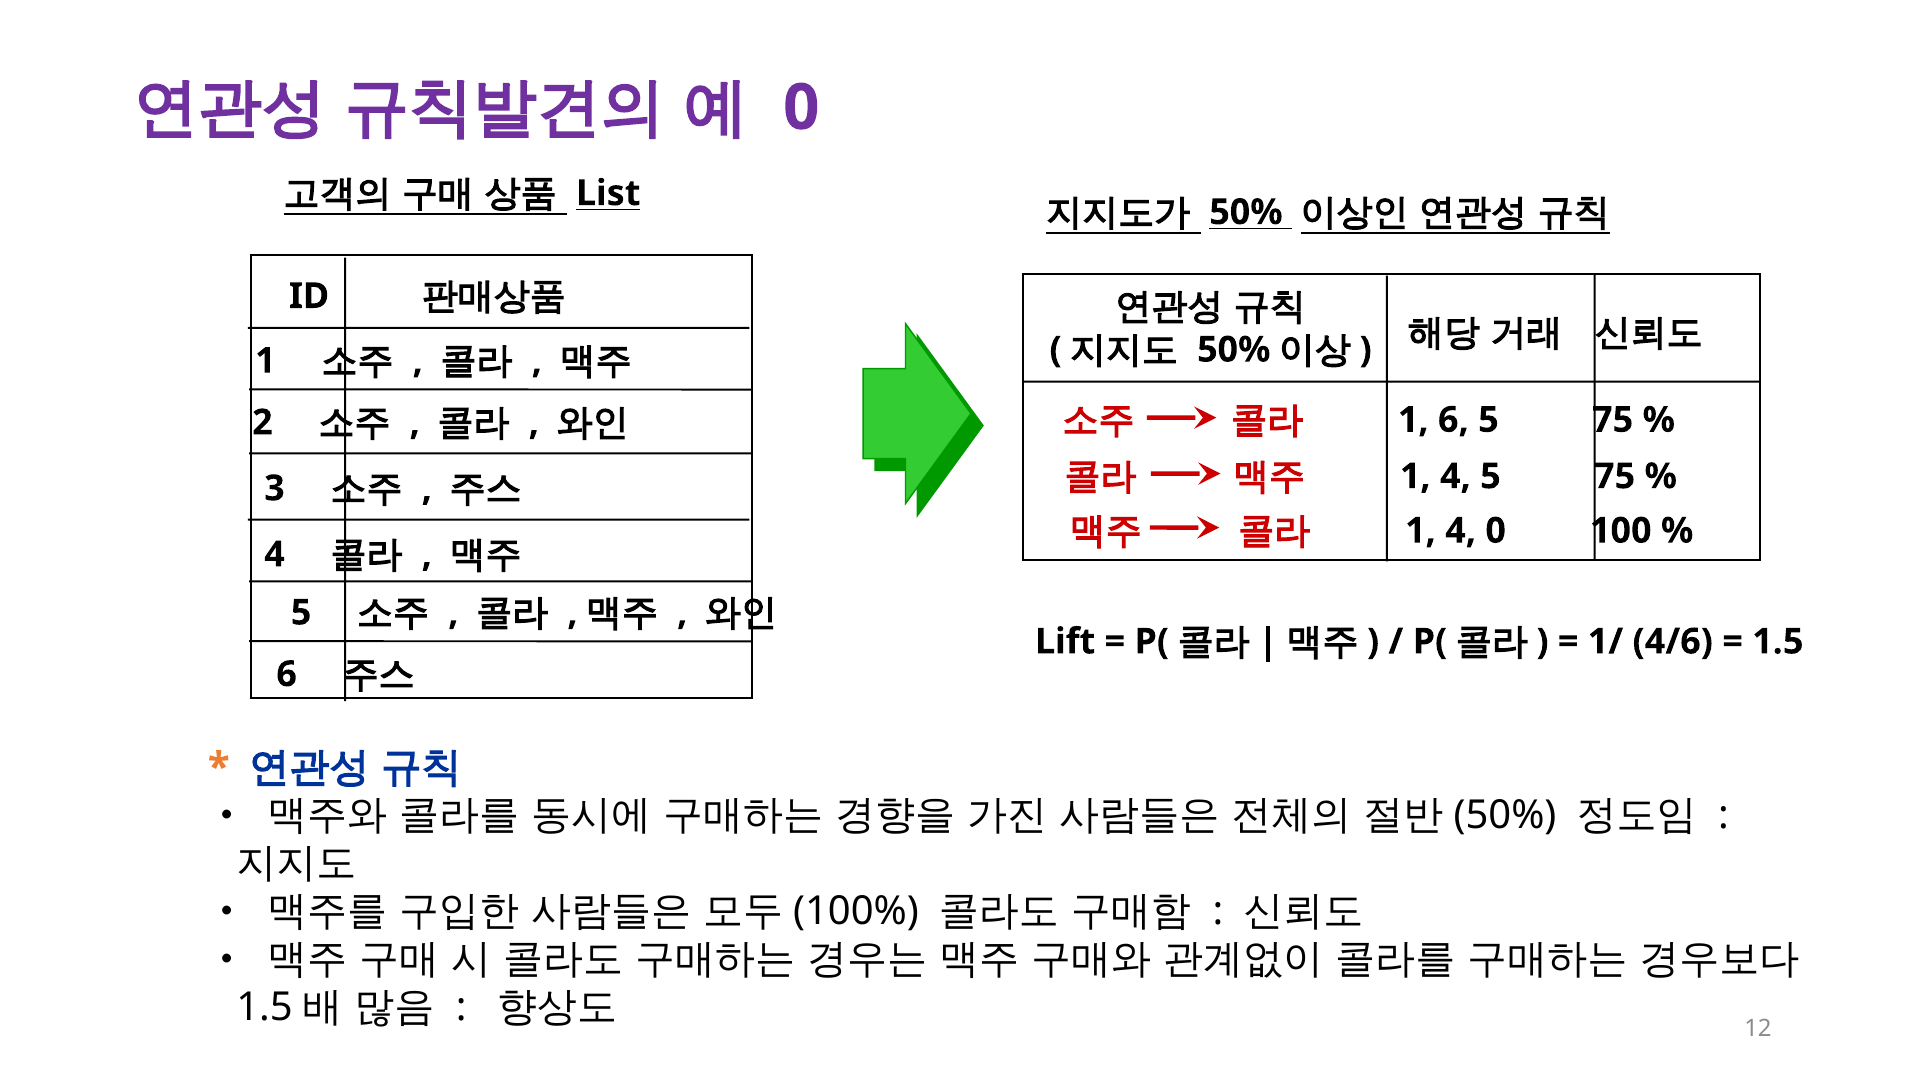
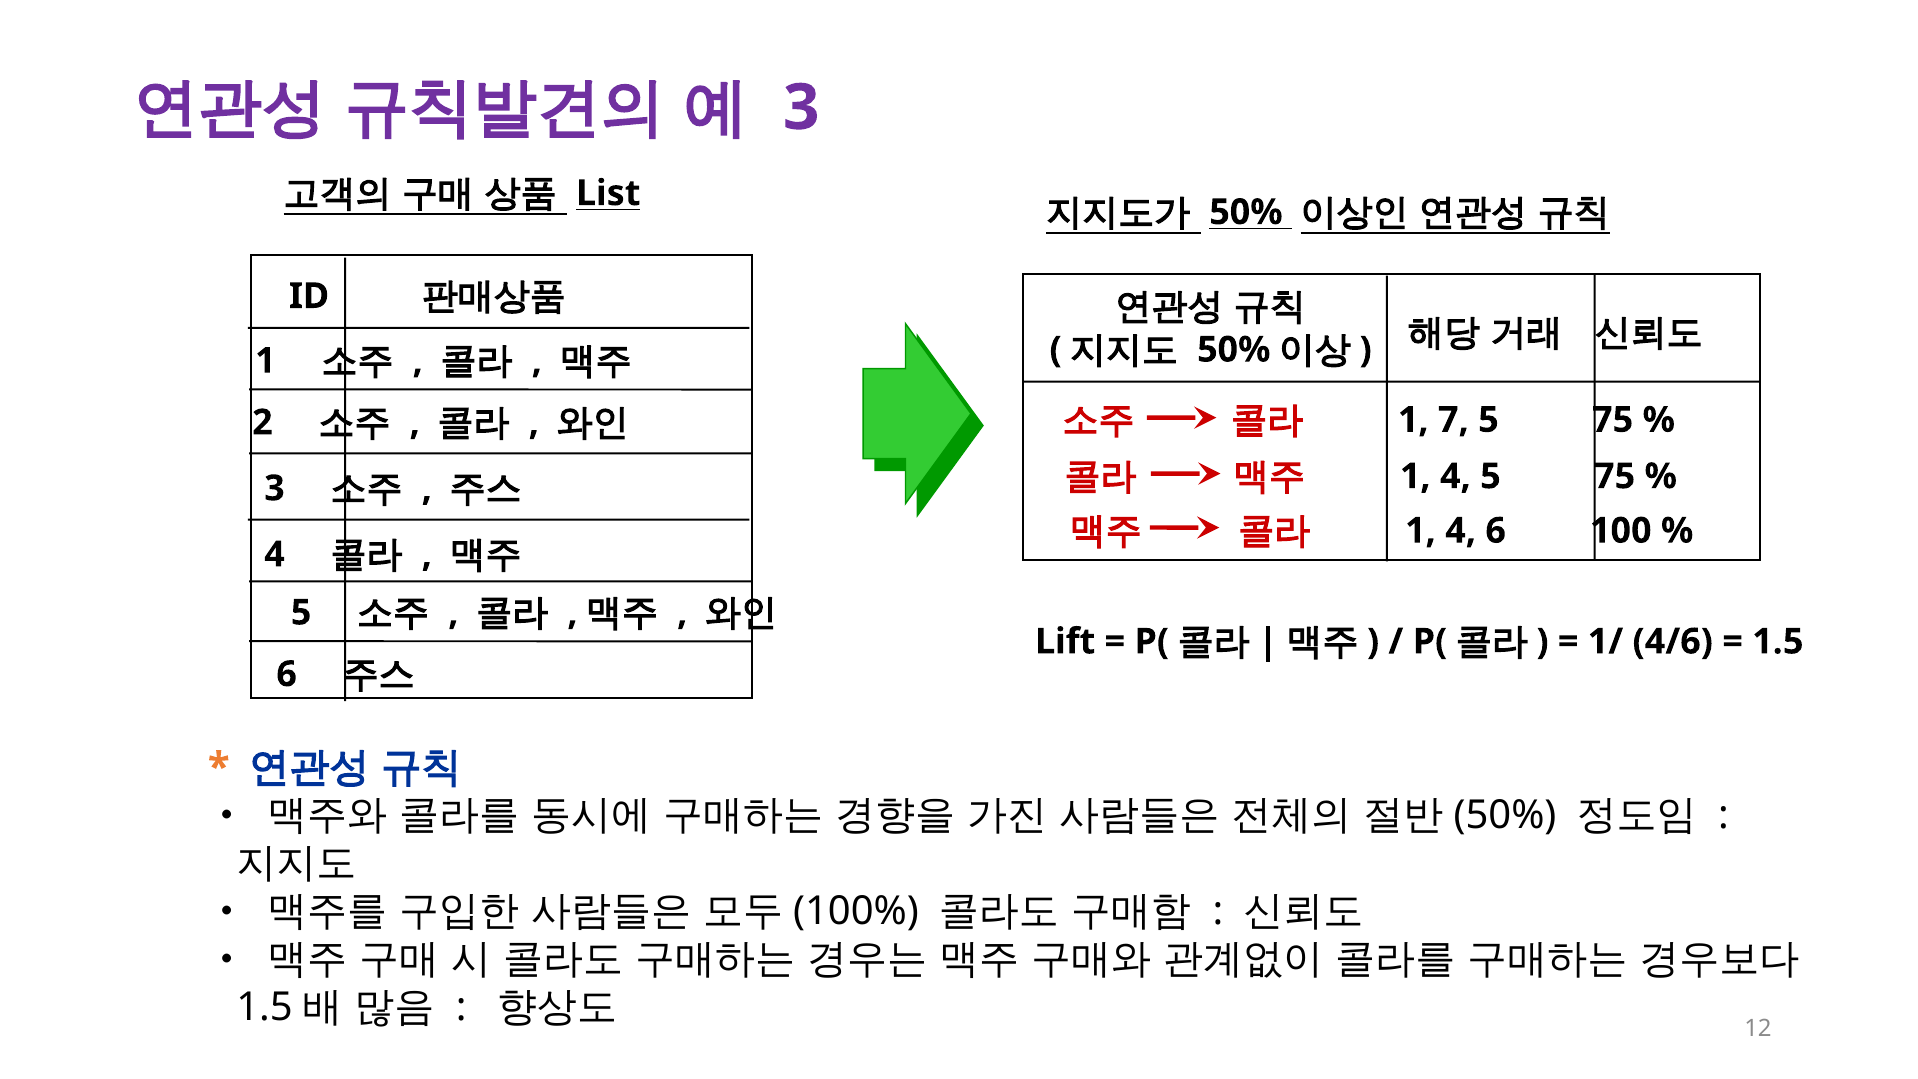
0 at (801, 108): 0 -> 3
1 6: 6 -> 7
4 0: 0 -> 6
